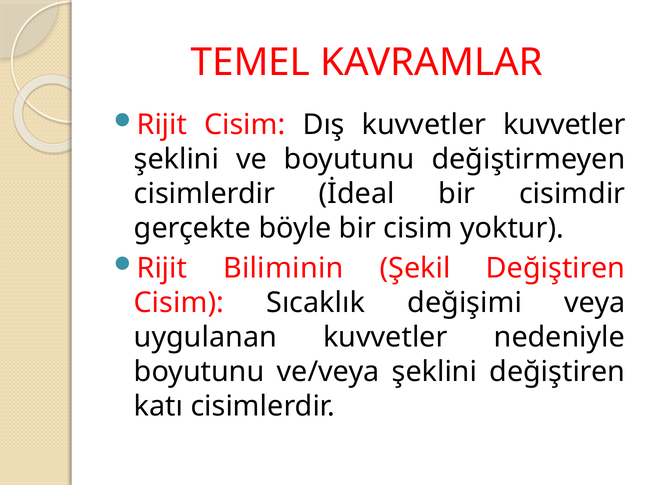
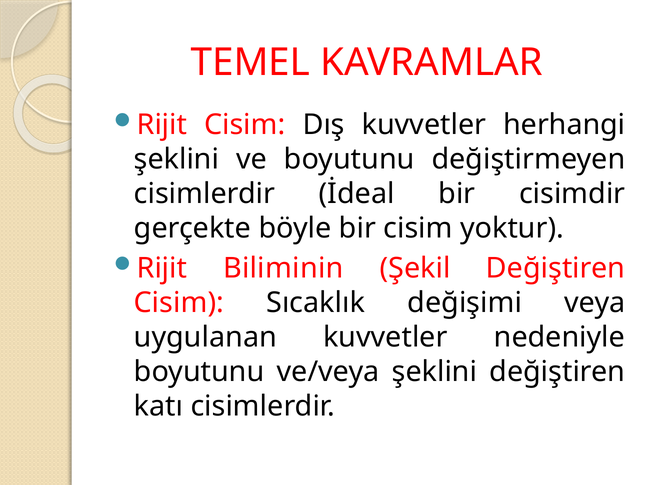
kuvvetler kuvvetler: kuvvetler -> herhangi
